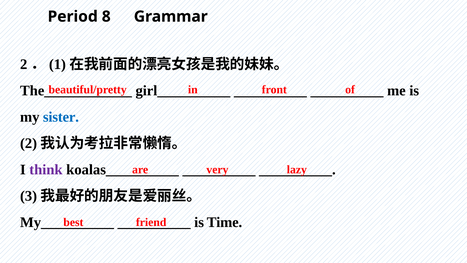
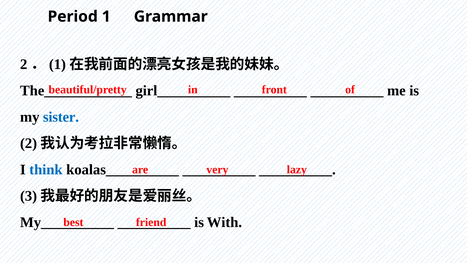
Period 8: 8 -> 1
think colour: purple -> blue
Time: Time -> With
